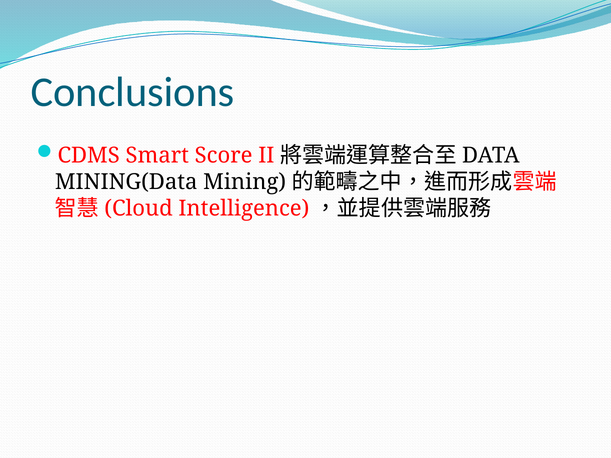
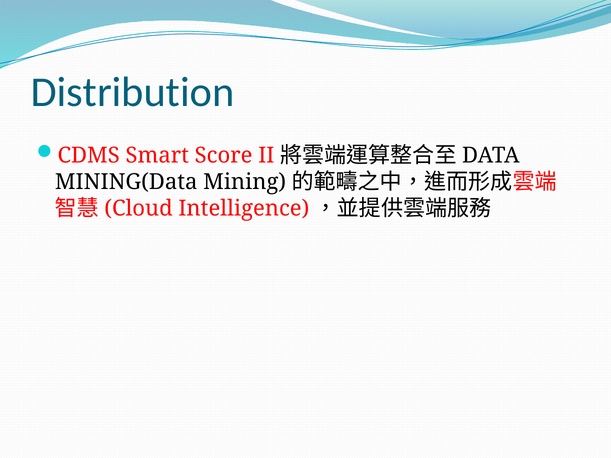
Conclusions: Conclusions -> Distribution
